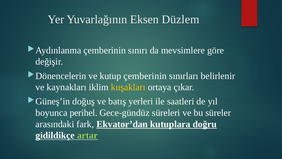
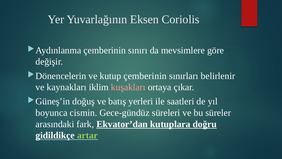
Düzlem: Düzlem -> Coriolis
kuşakları colour: yellow -> pink
perihel: perihel -> cismin
